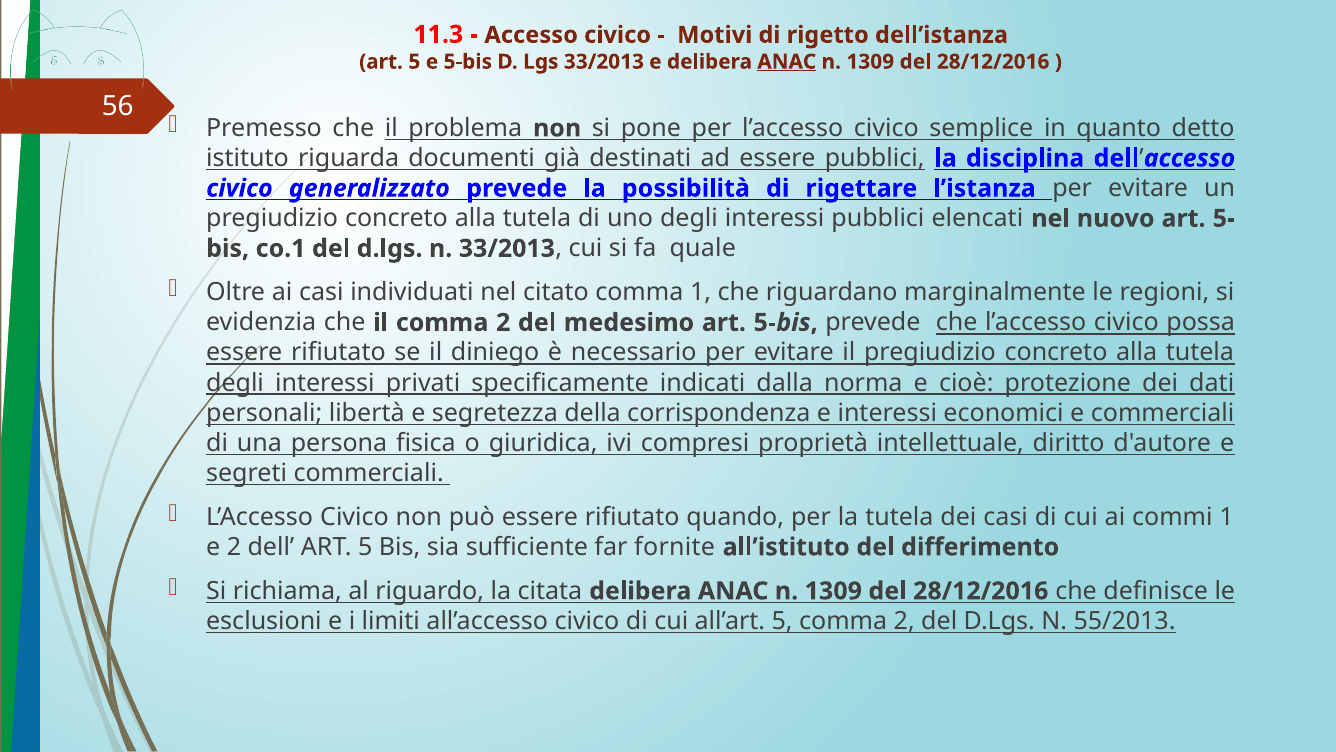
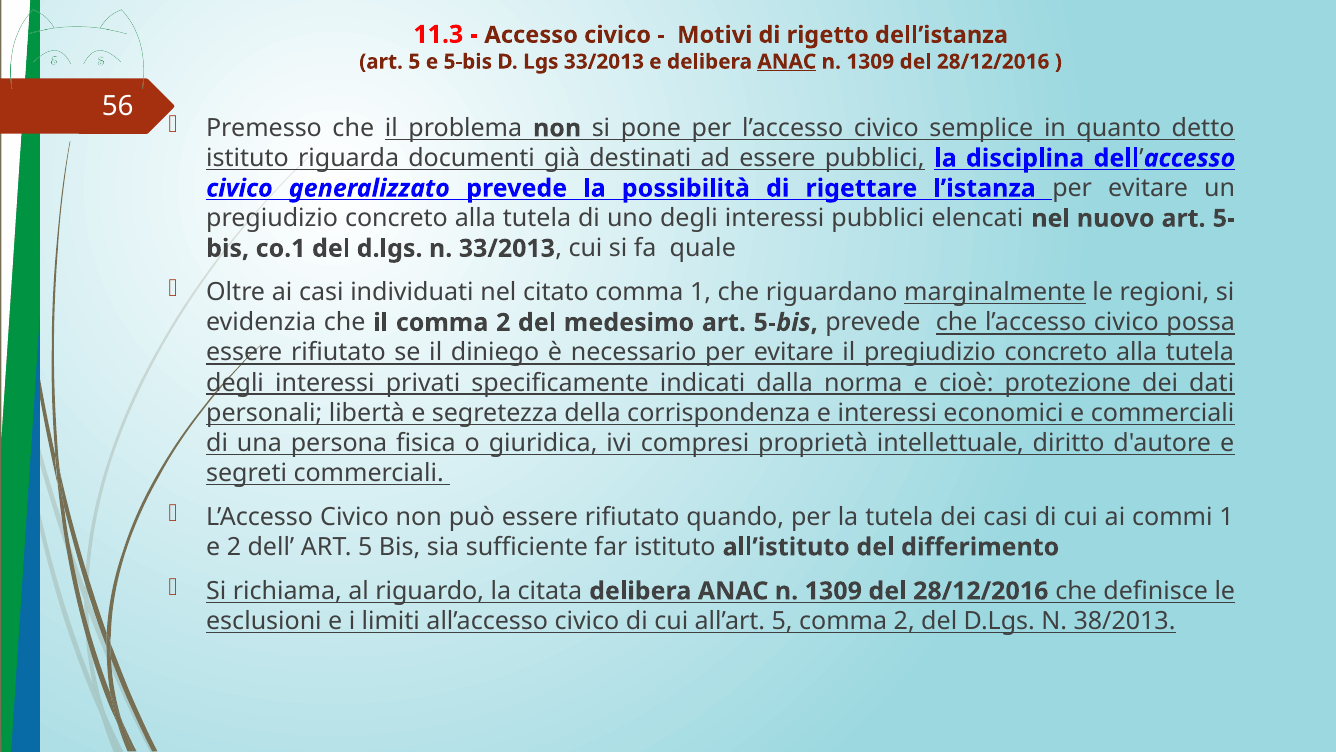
marginalmente underline: none -> present
far fornite: fornite -> istituto
55/2013: 55/2013 -> 38/2013
